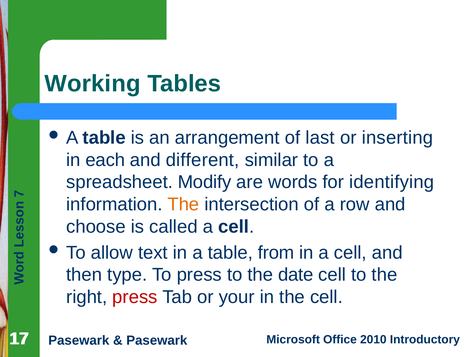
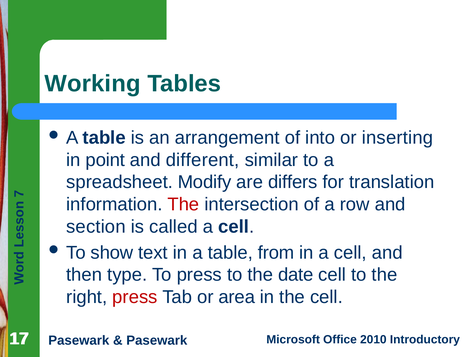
last: last -> into
each: each -> point
words: words -> differs
identifying: identifying -> translation
The at (183, 204) colour: orange -> red
choose: choose -> section
allow: allow -> show
your: your -> area
